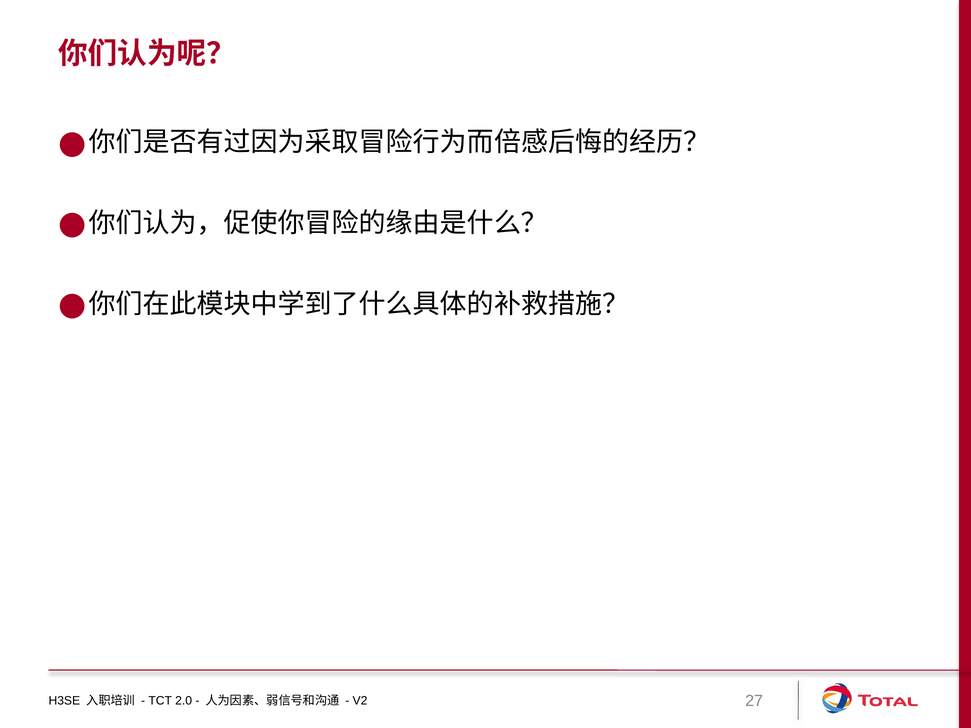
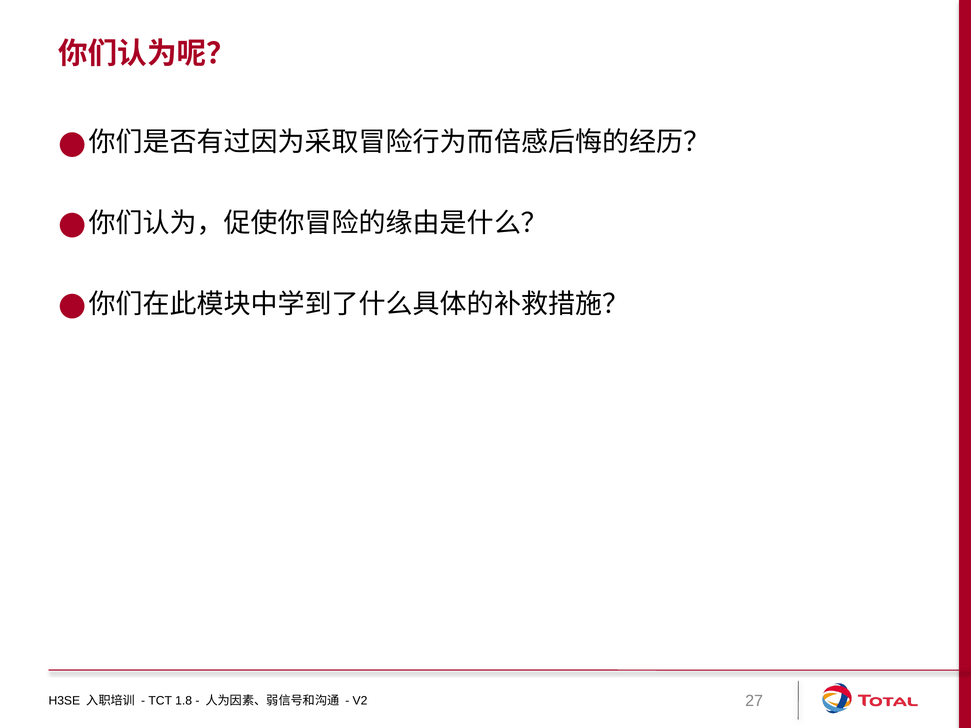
2.0: 2.0 -> 1.8
